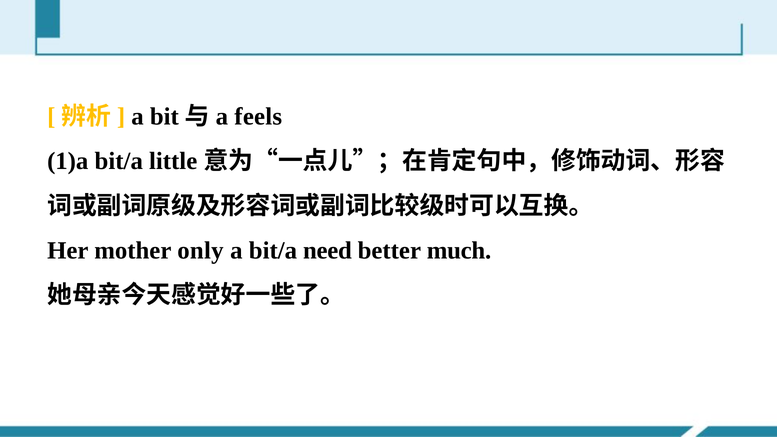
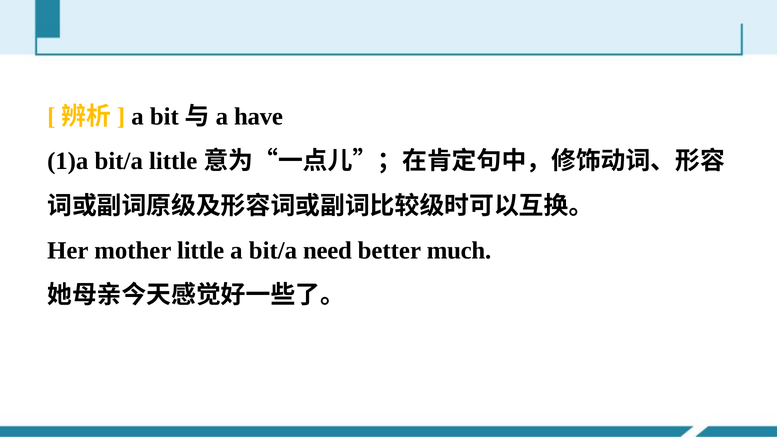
feels: feels -> have
mother only: only -> little
